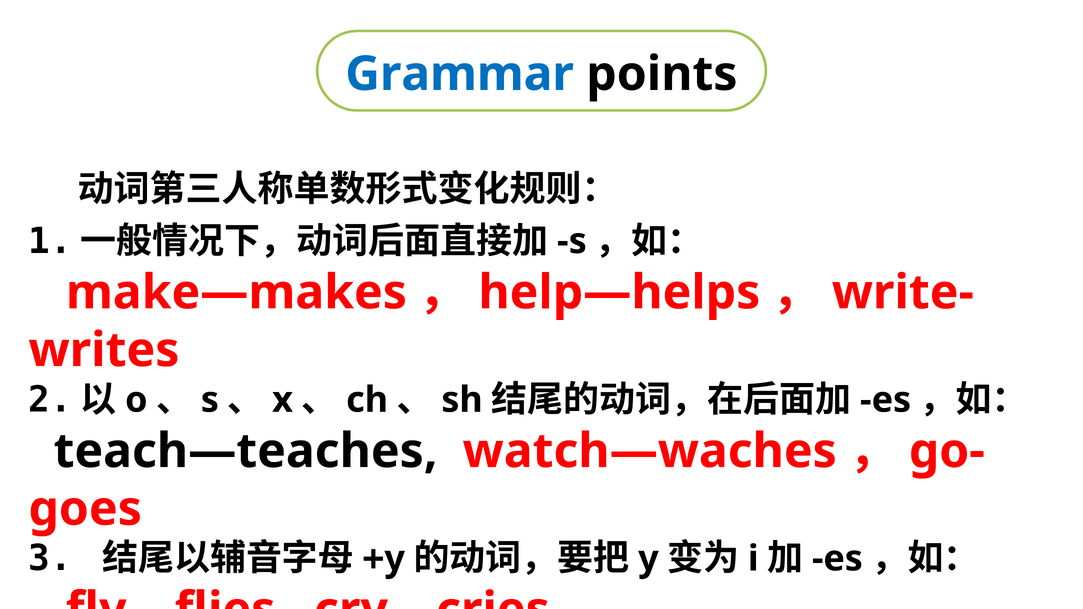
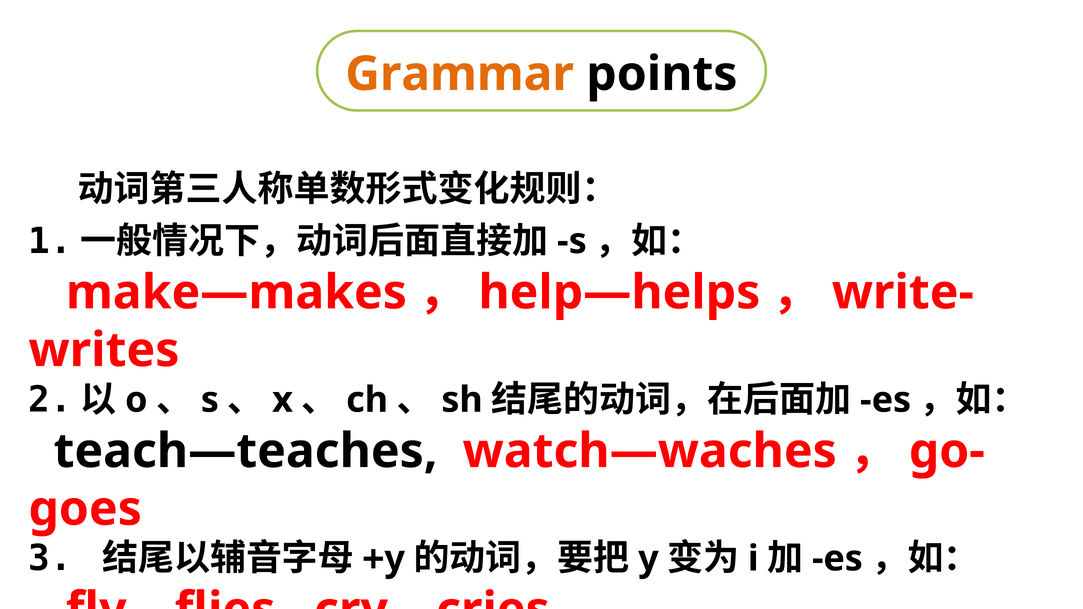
Grammar colour: blue -> orange
